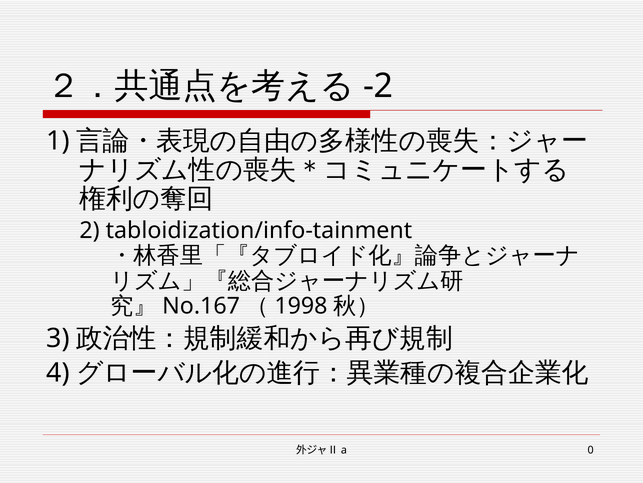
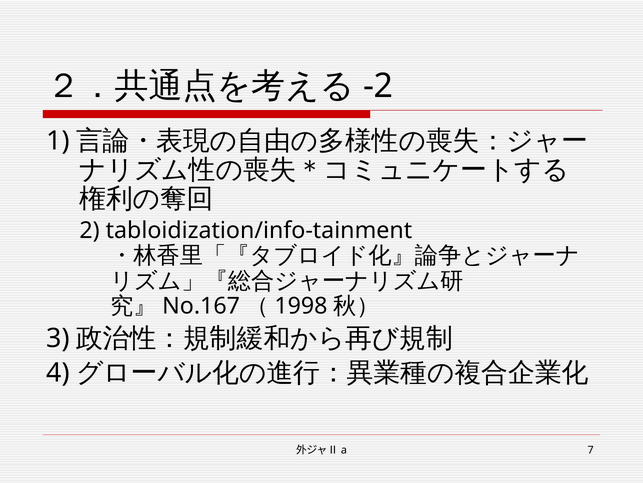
0: 0 -> 7
